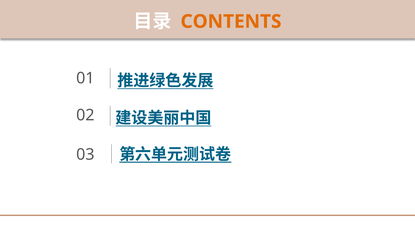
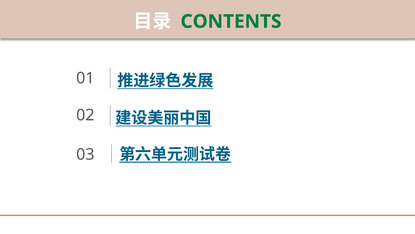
CONTENTS colour: orange -> green
